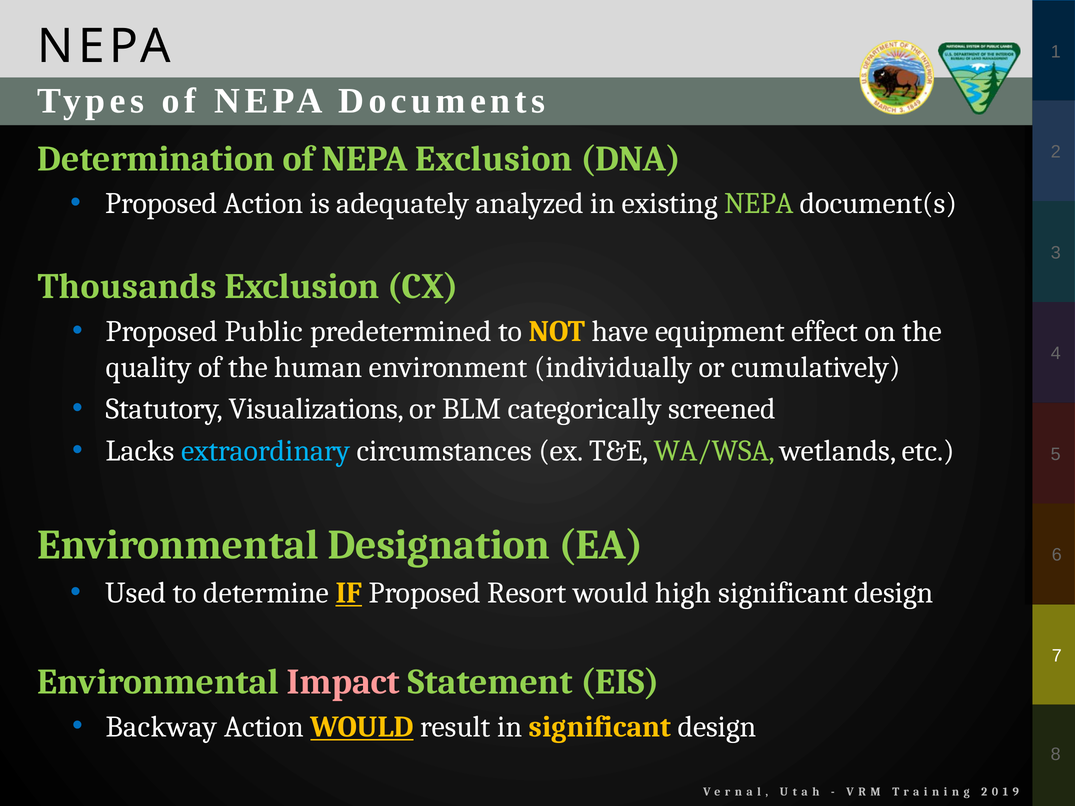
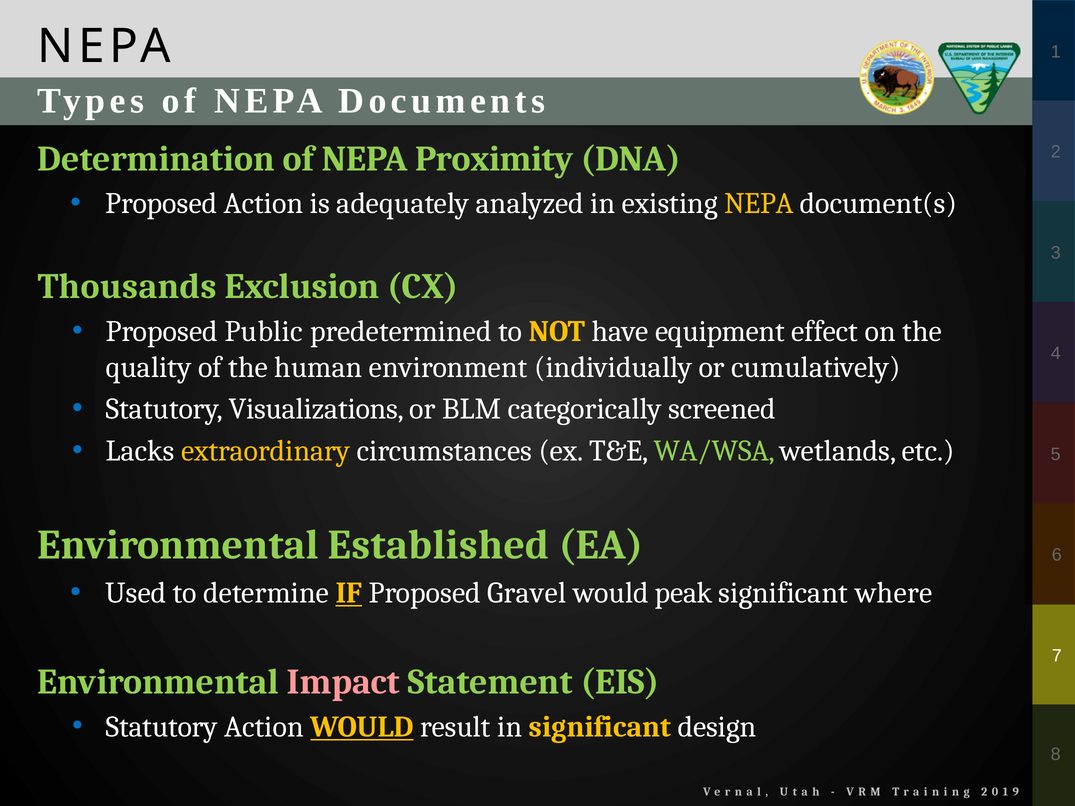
NEPA Exclusion: Exclusion -> Proximity
NEPA at (759, 204) colour: light green -> yellow
extraordinary colour: light blue -> yellow
Designation: Designation -> Established
Resort: Resort -> Gravel
high: high -> peak
design at (894, 593): design -> where
Backway at (162, 727): Backway -> Statutory
